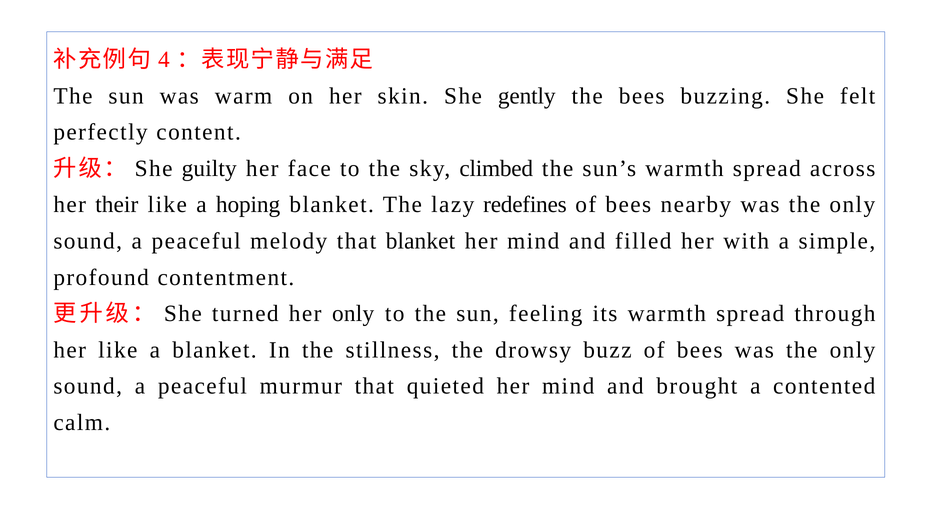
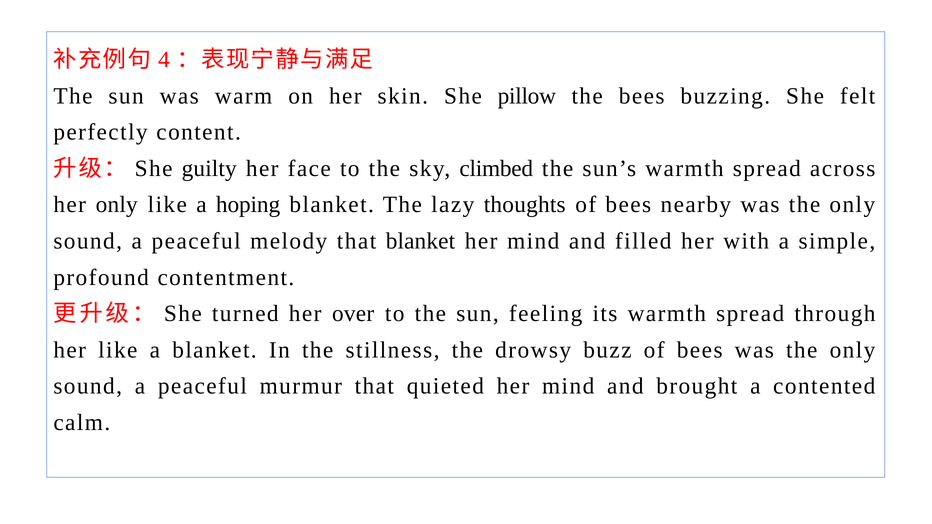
gently: gently -> pillow
her their: their -> only
redefines: redefines -> thoughts
her only: only -> over
